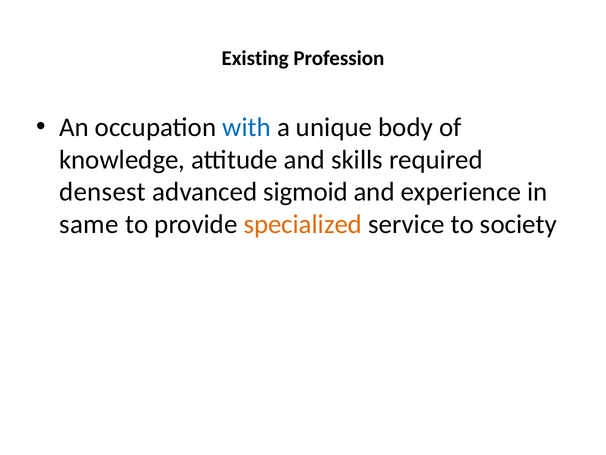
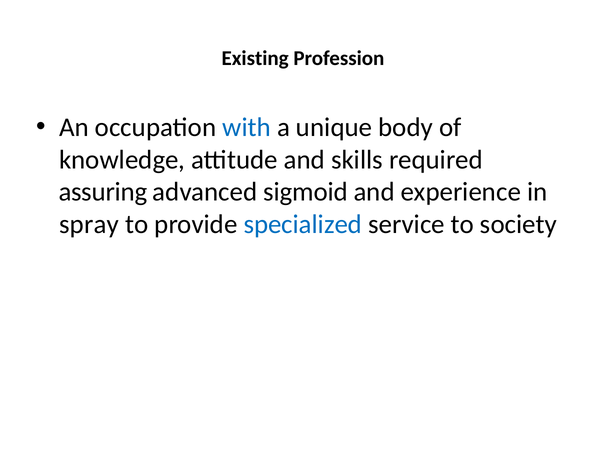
densest: densest -> assuring
same: same -> spray
specialized colour: orange -> blue
